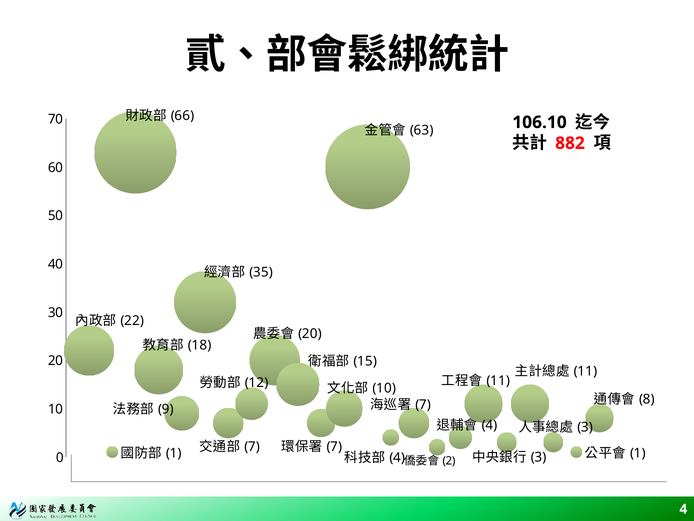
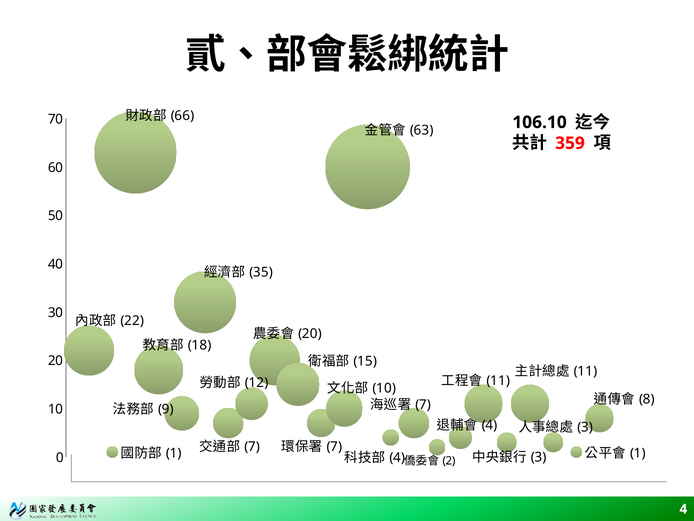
882: 882 -> 359
